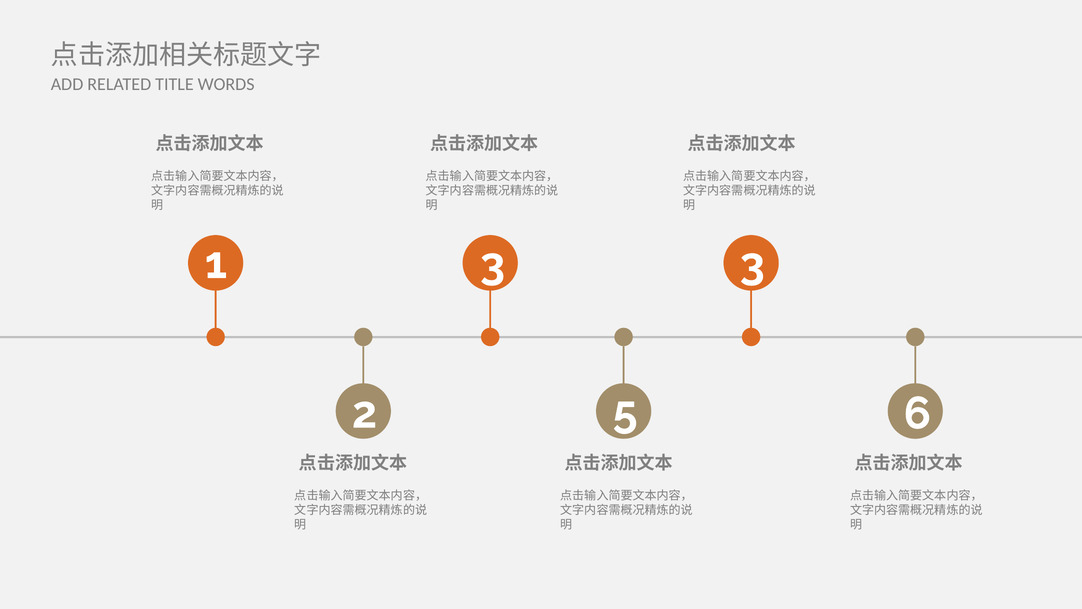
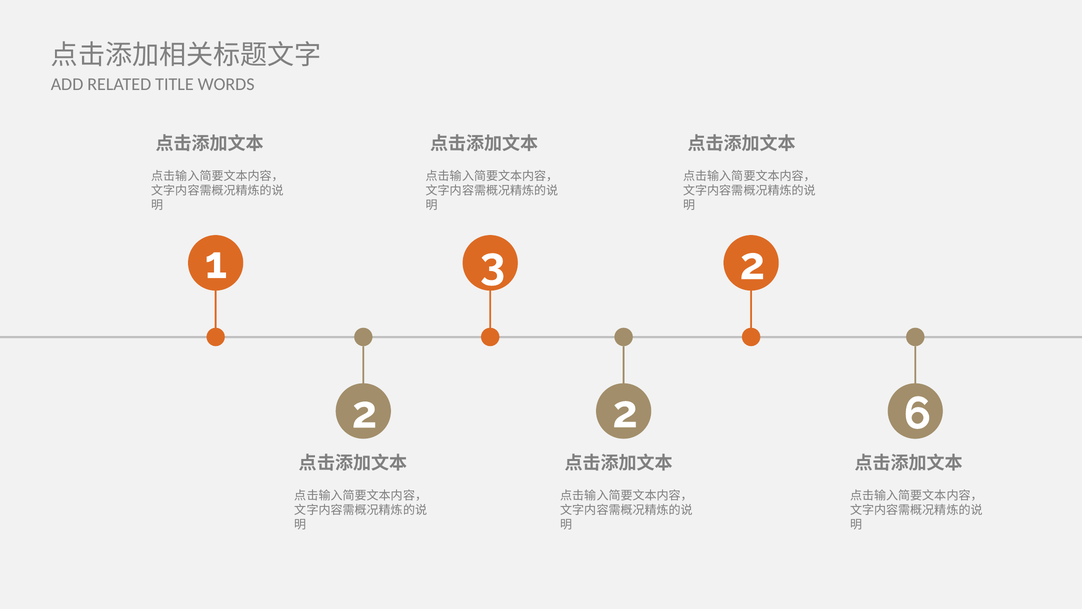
3 3: 3 -> 2
5 at (625, 412): 5 -> 2
